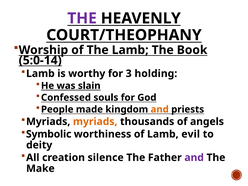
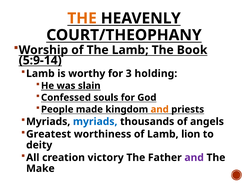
THE at (82, 18) colour: purple -> orange
5:0-14: 5:0-14 -> 5:9-14
myriads at (95, 122) colour: orange -> blue
Symbolic: Symbolic -> Greatest
evil: evil -> lion
silence: silence -> victory
